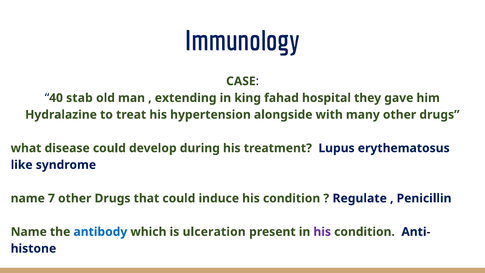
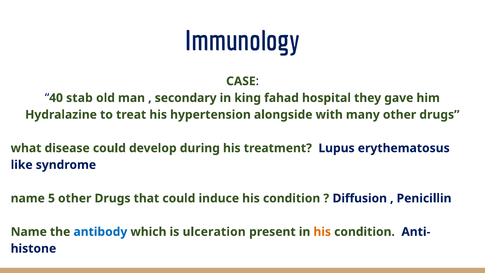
extending: extending -> secondary
7: 7 -> 5
Regulate: Regulate -> Diffusion
his at (322, 232) colour: purple -> orange
